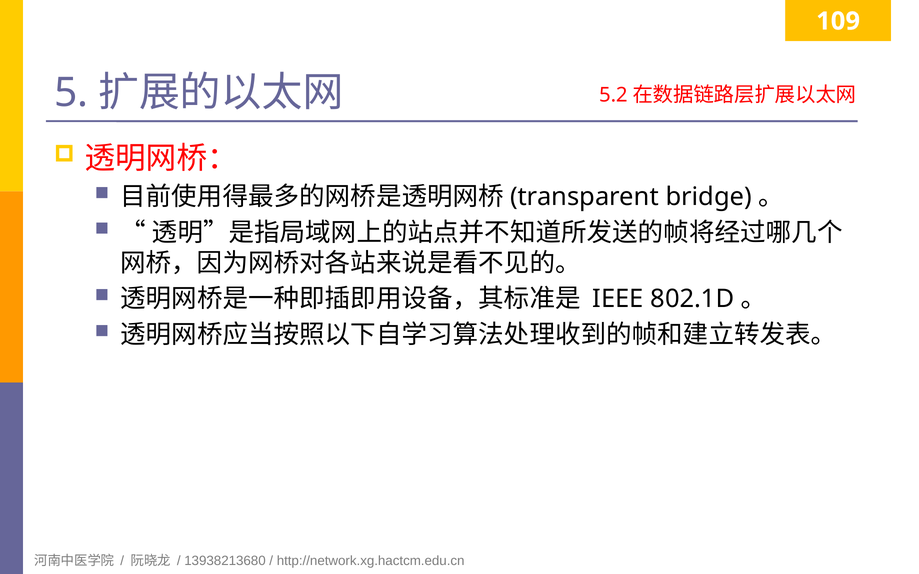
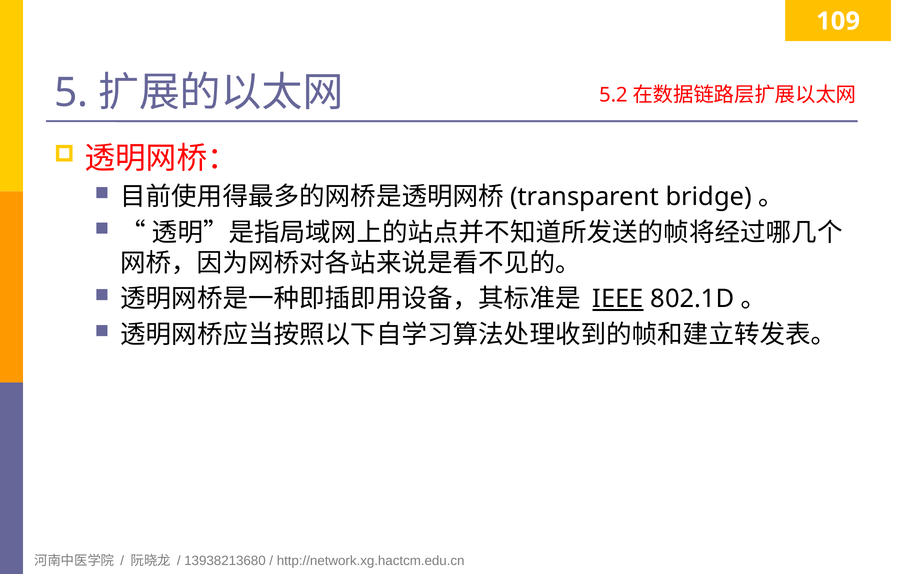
IEEE underline: none -> present
